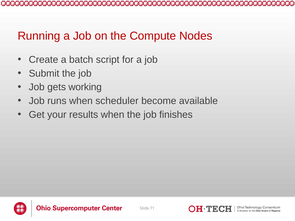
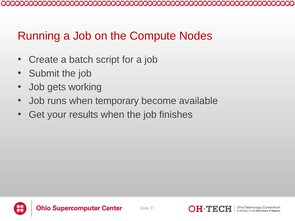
scheduler: scheduler -> temporary
